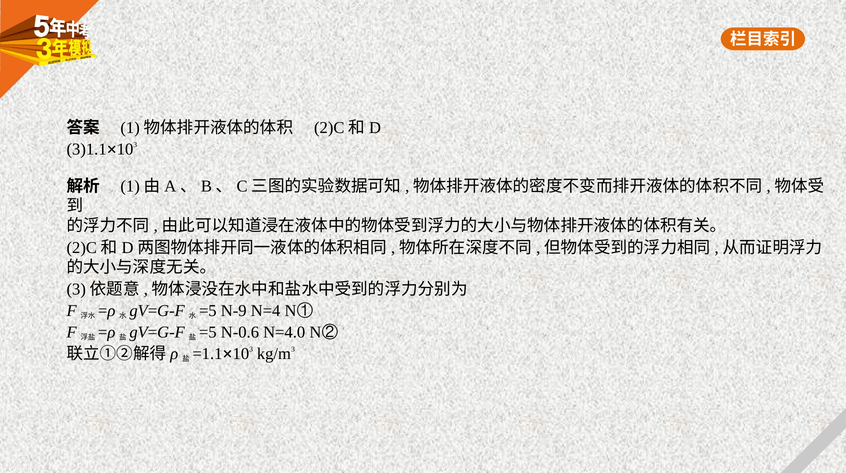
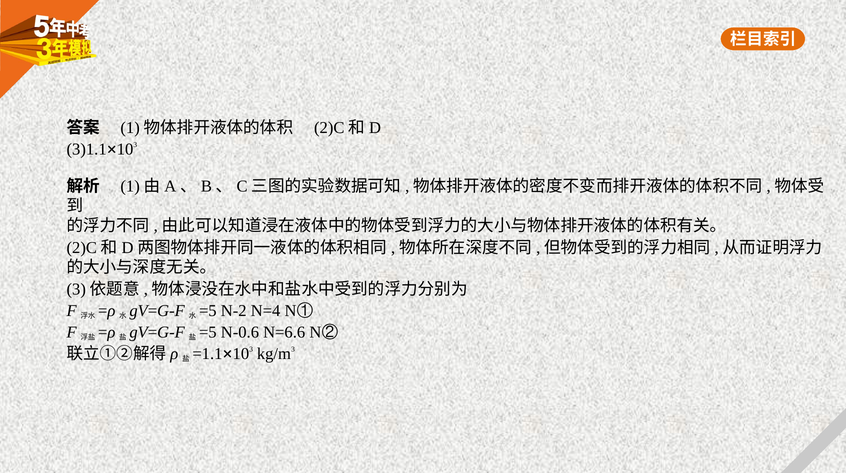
N-9: N-9 -> N-2
N=4.0: N=4.0 -> N=6.6
